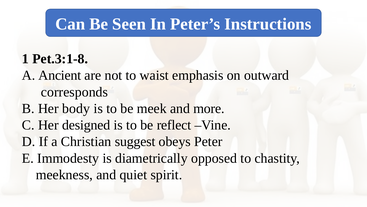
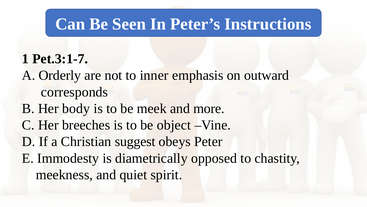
Pet.3:1-8: Pet.3:1-8 -> Pet.3:1-7
Ancient: Ancient -> Orderly
waist: waist -> inner
designed: designed -> breeches
reflect: reflect -> object
